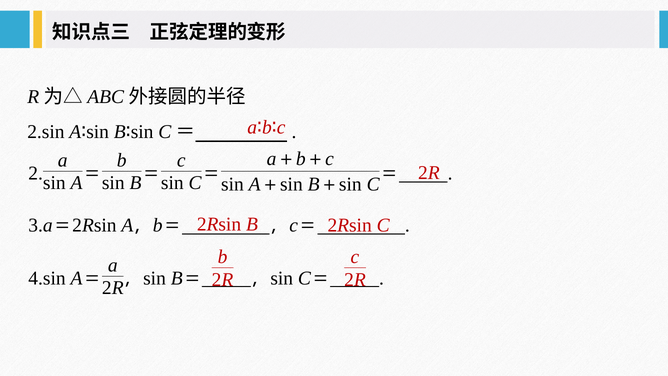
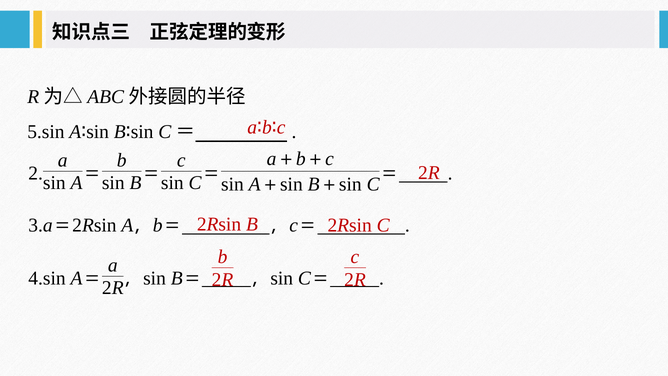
2.sin: 2.sin -> 5.sin
